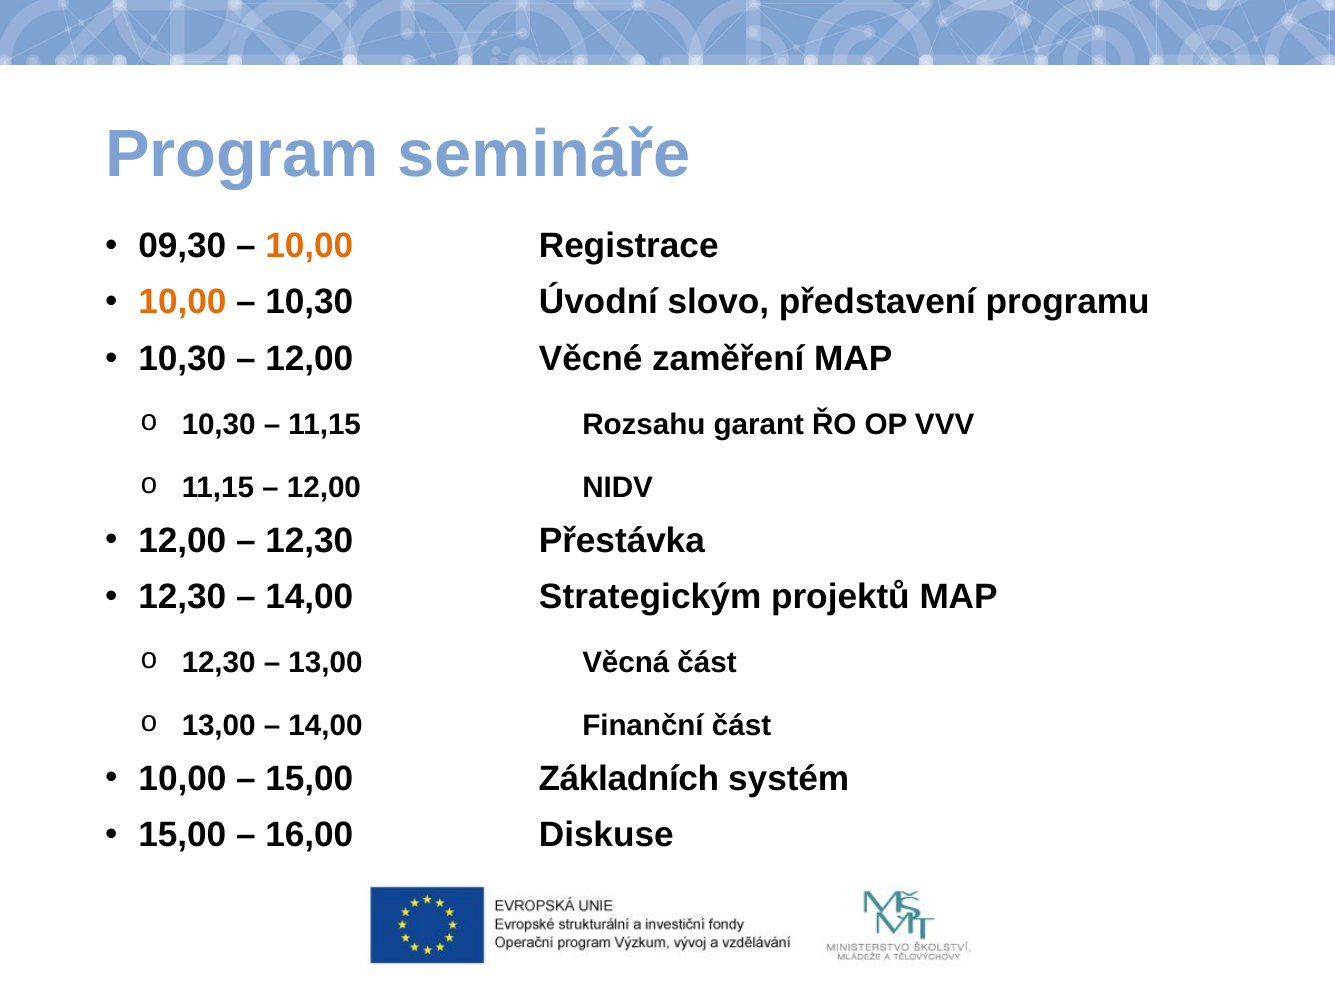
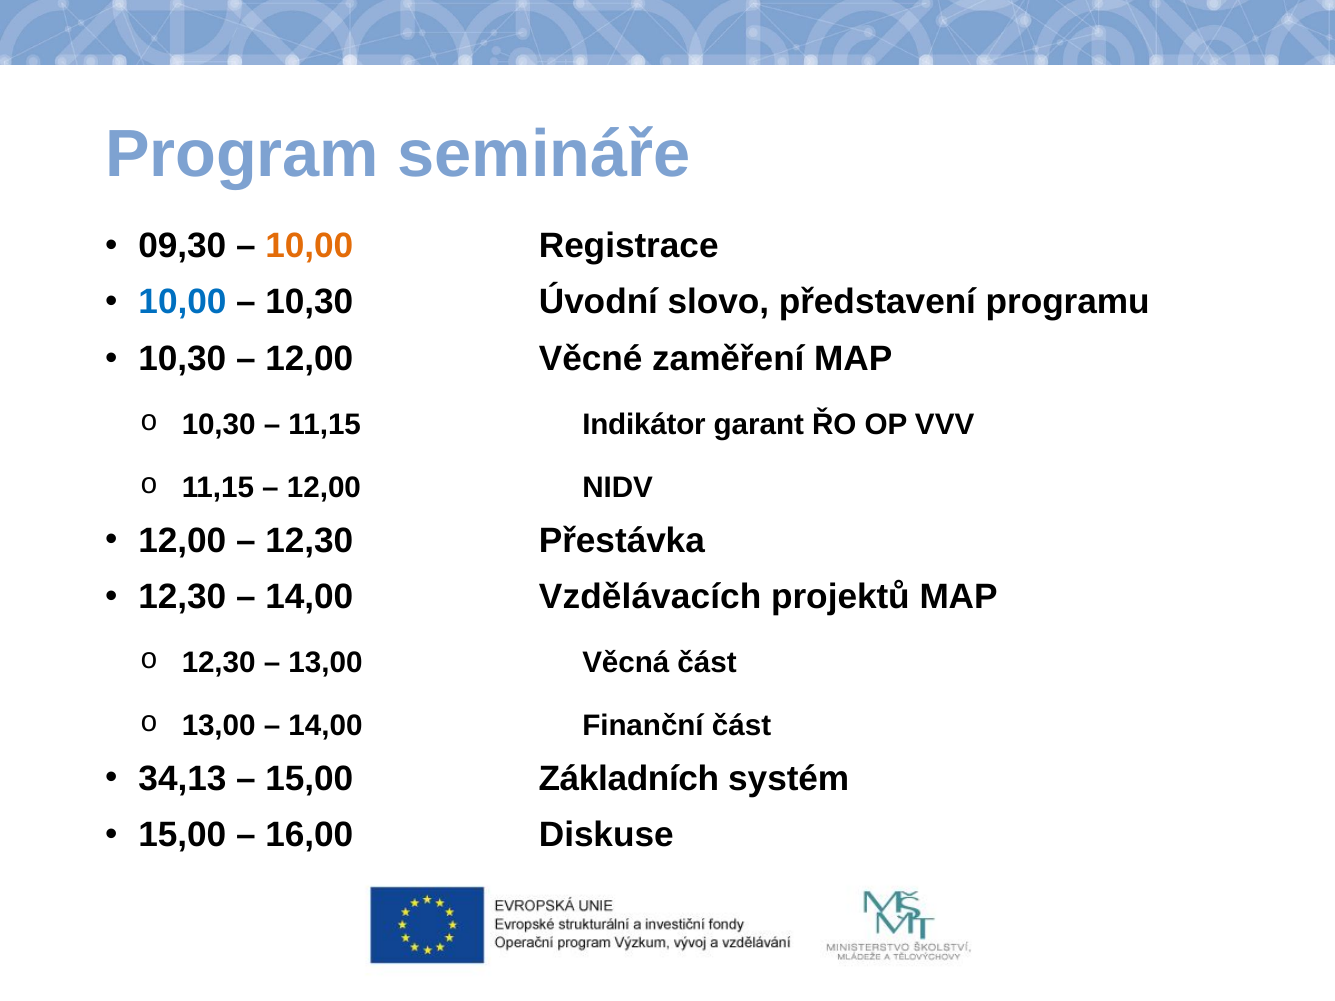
10,00 at (182, 302) colour: orange -> blue
Rozsahu: Rozsahu -> Indikátor
Strategickým: Strategickým -> Vzdělávacích
10,00 at (182, 779): 10,00 -> 34,13
